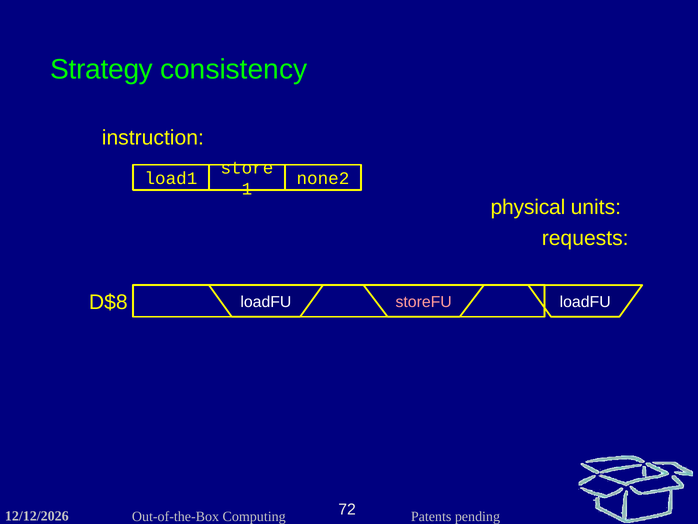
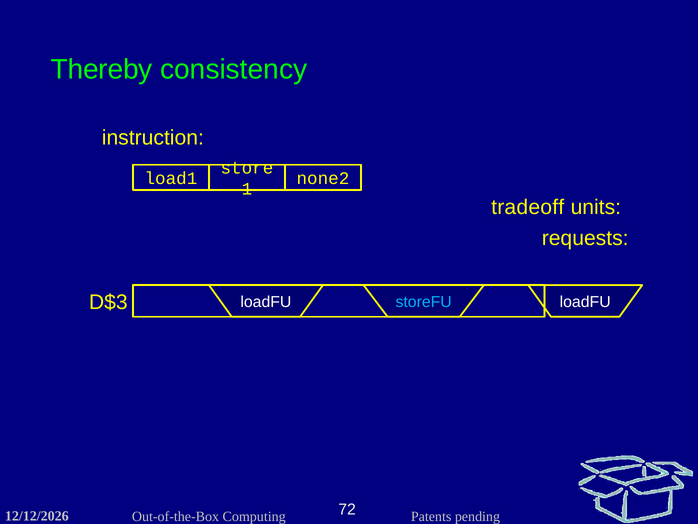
Strategy: Strategy -> Thereby
physical: physical -> tradeoff
D$8: D$8 -> D$3
storeFU colour: pink -> light blue
